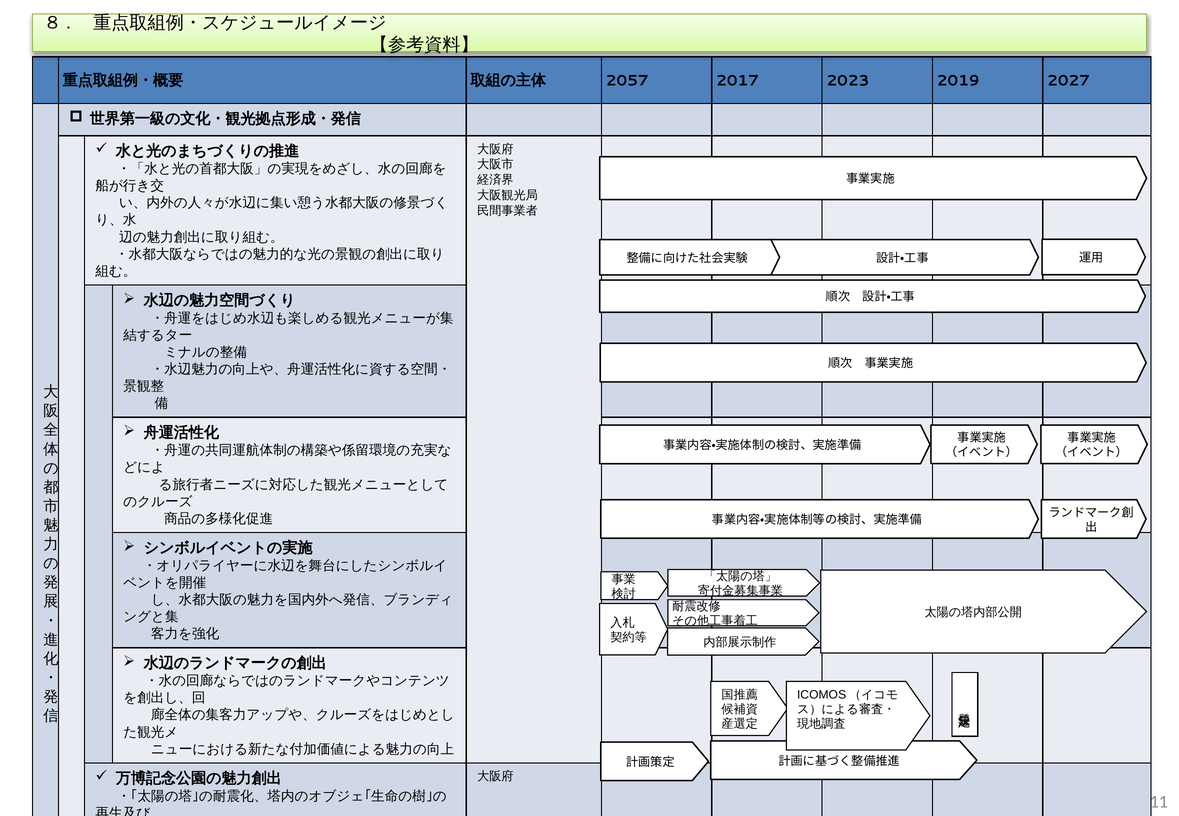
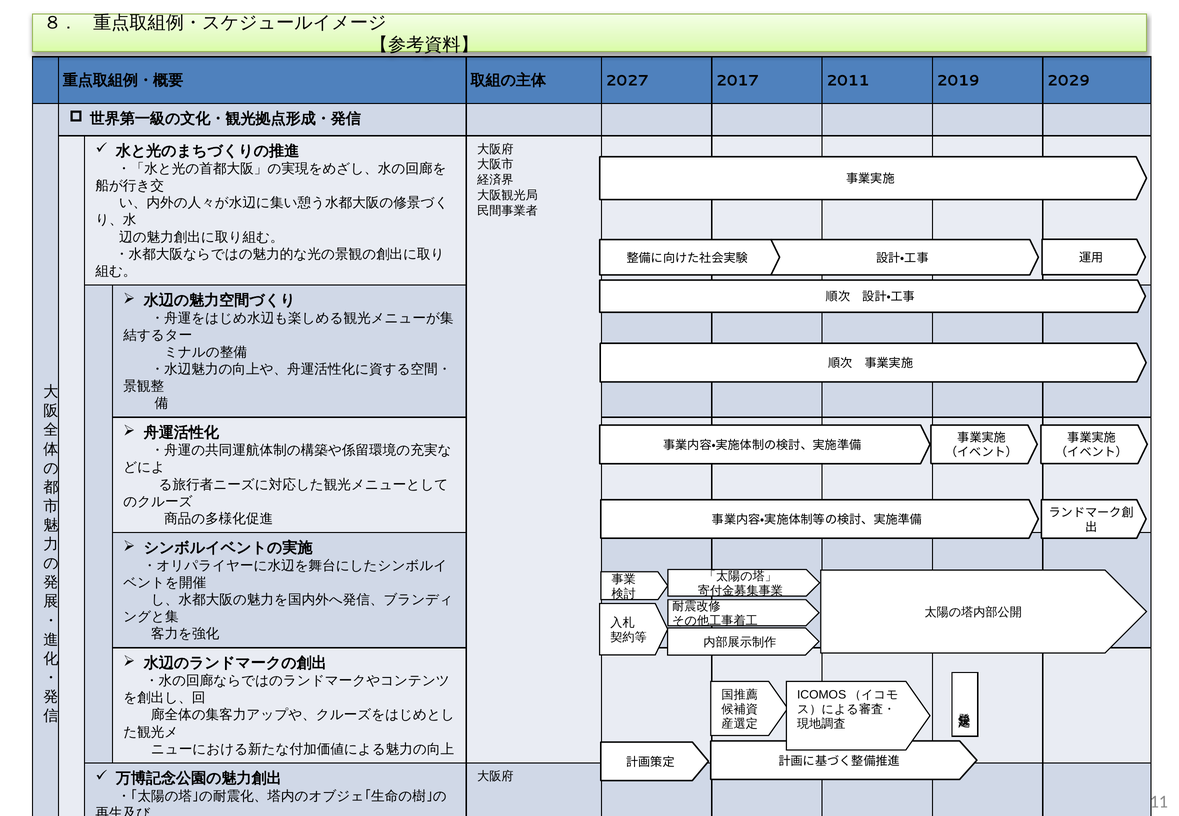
2057: 2057 -> 2027
2023: 2023 -> 2011
2027: 2027 -> 2029
